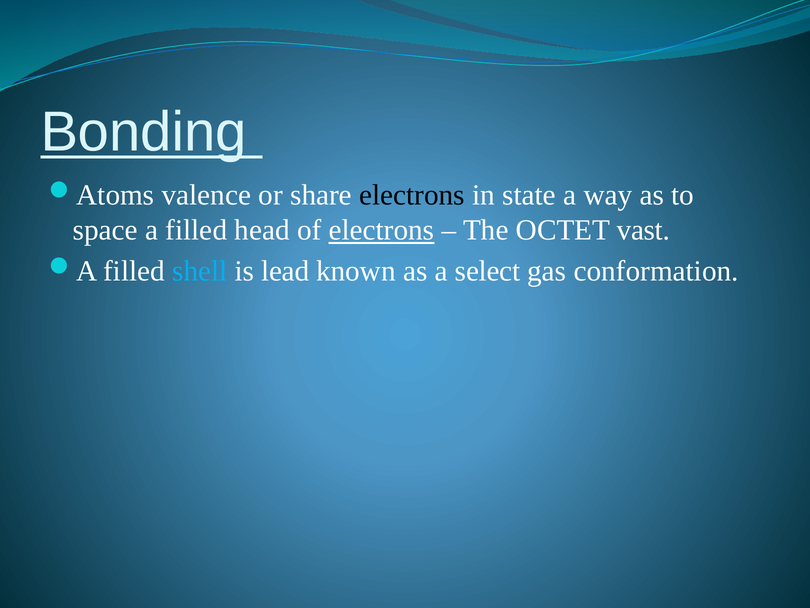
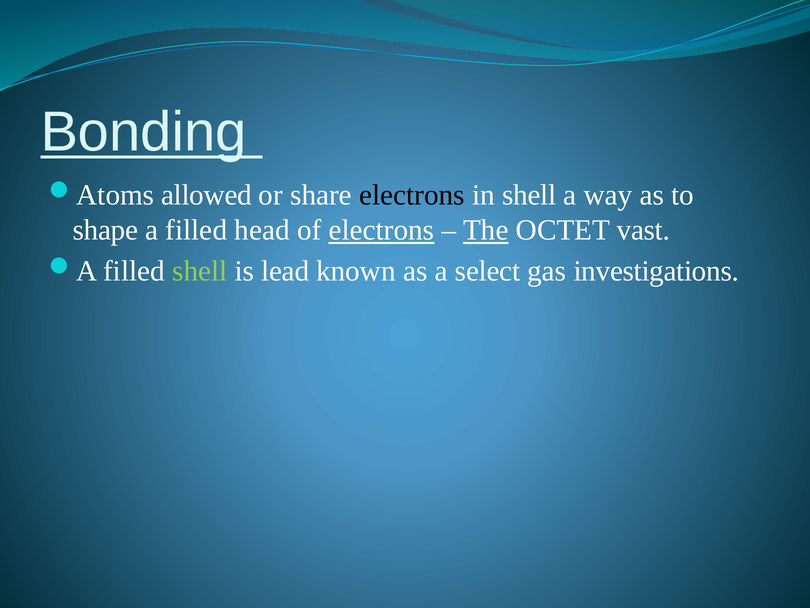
valence: valence -> allowed
in state: state -> shell
space: space -> shape
The underline: none -> present
shell at (200, 271) colour: light blue -> light green
conformation: conformation -> investigations
